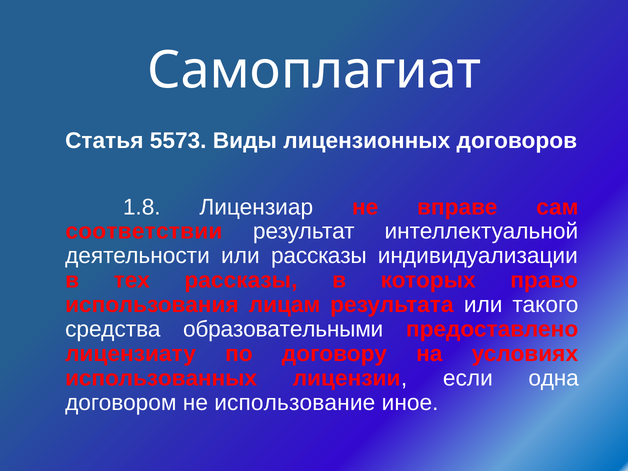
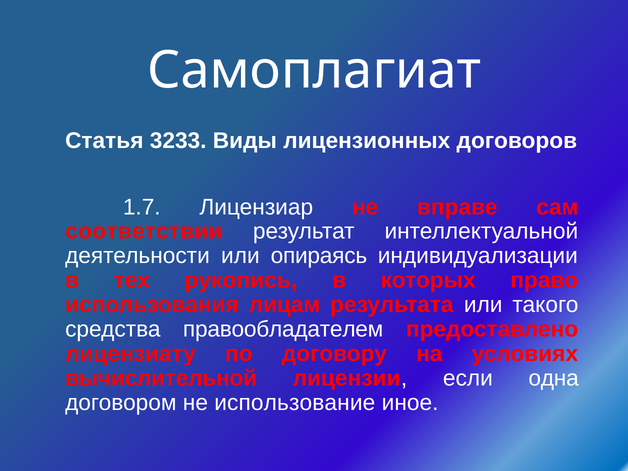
5573: 5573 -> 3233
1.8: 1.8 -> 1.7
или рассказы: рассказы -> опираясь
тех рассказы: рассказы -> рукопись
образовательными: образовательными -> правообладателем
использованных: использованных -> вычислительной
